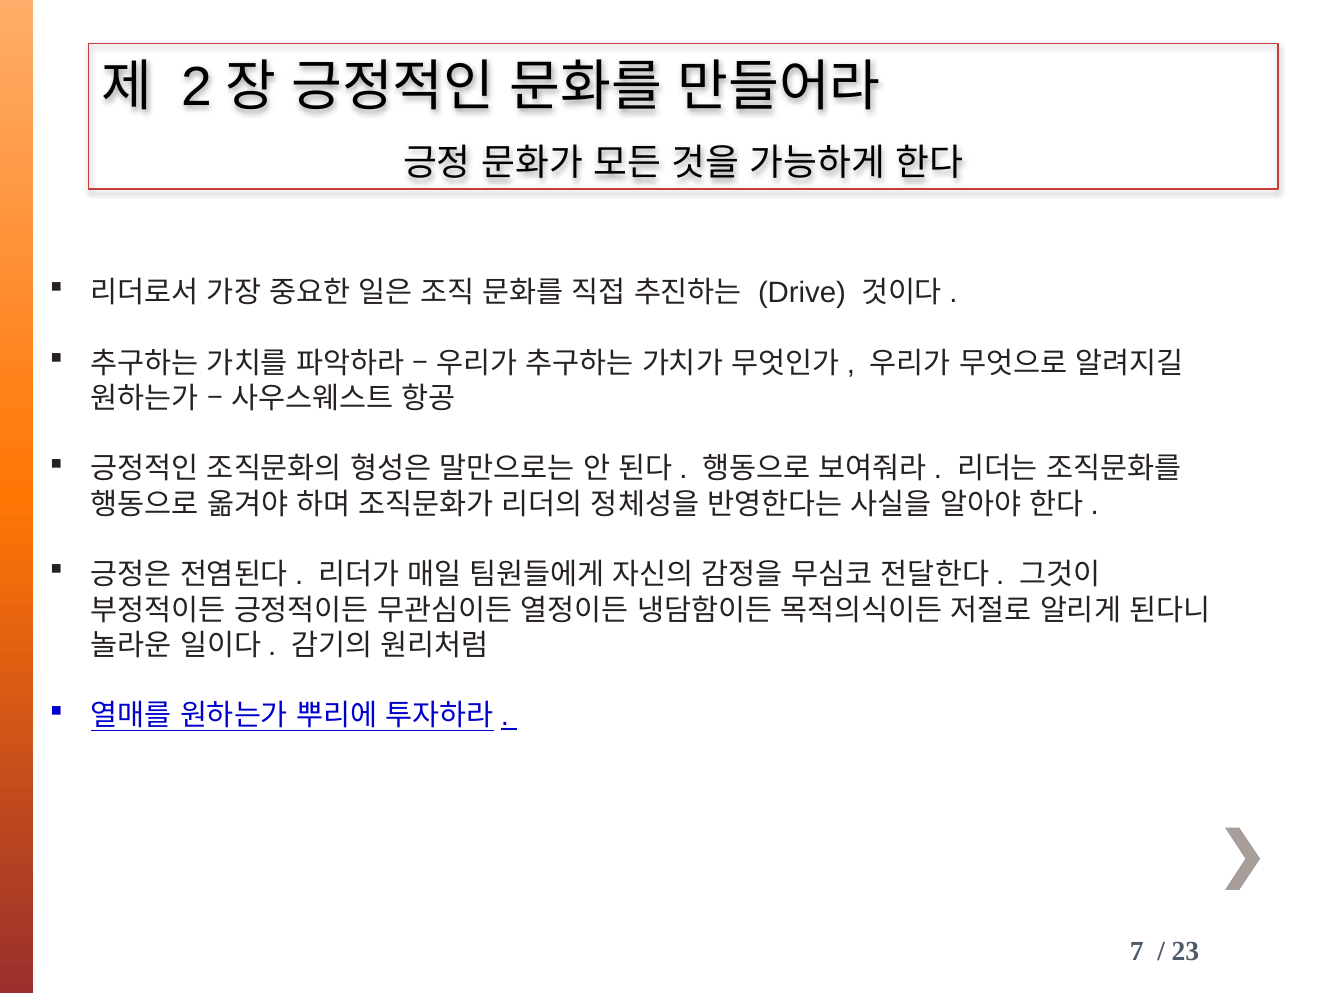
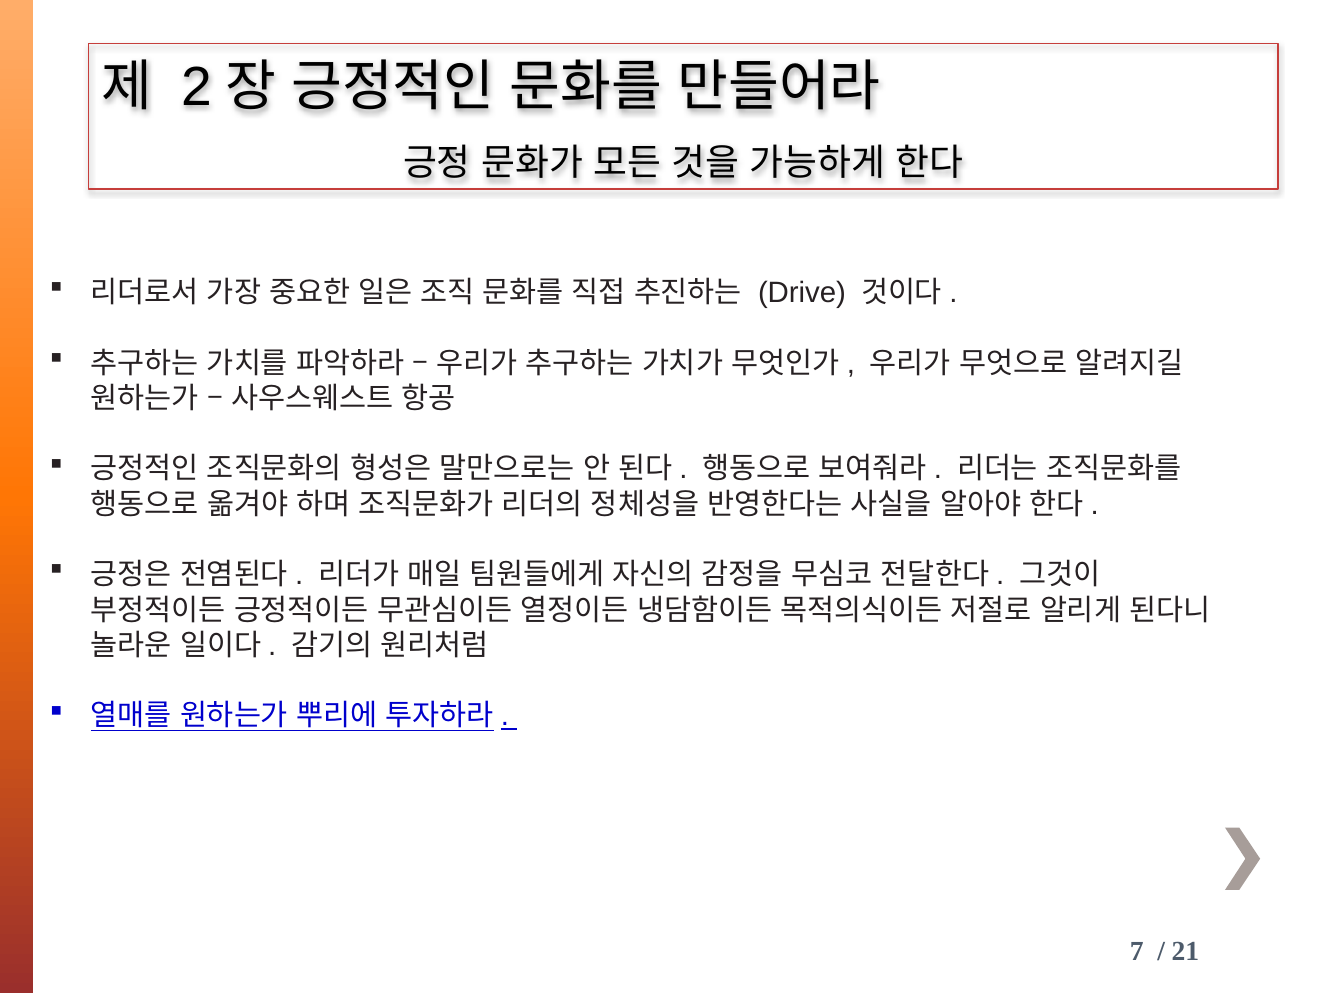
23: 23 -> 21
